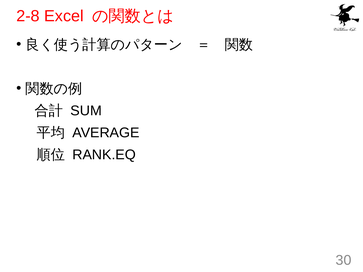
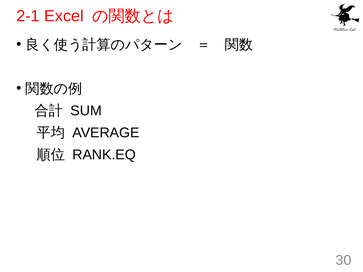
2-8: 2-8 -> 2-1
